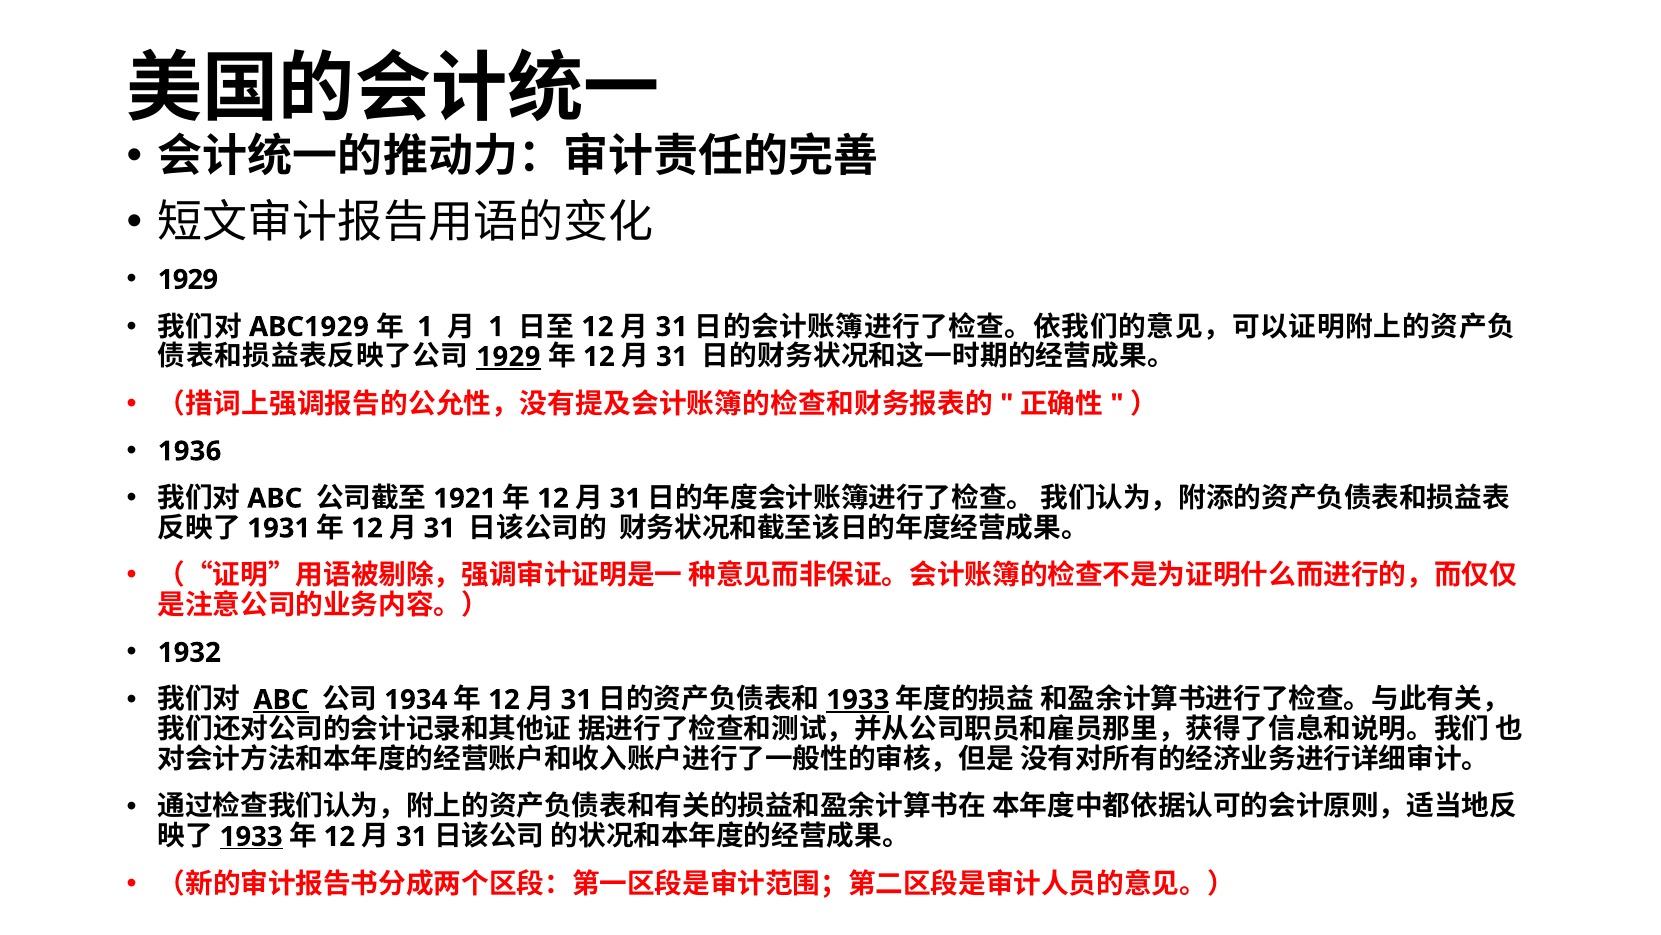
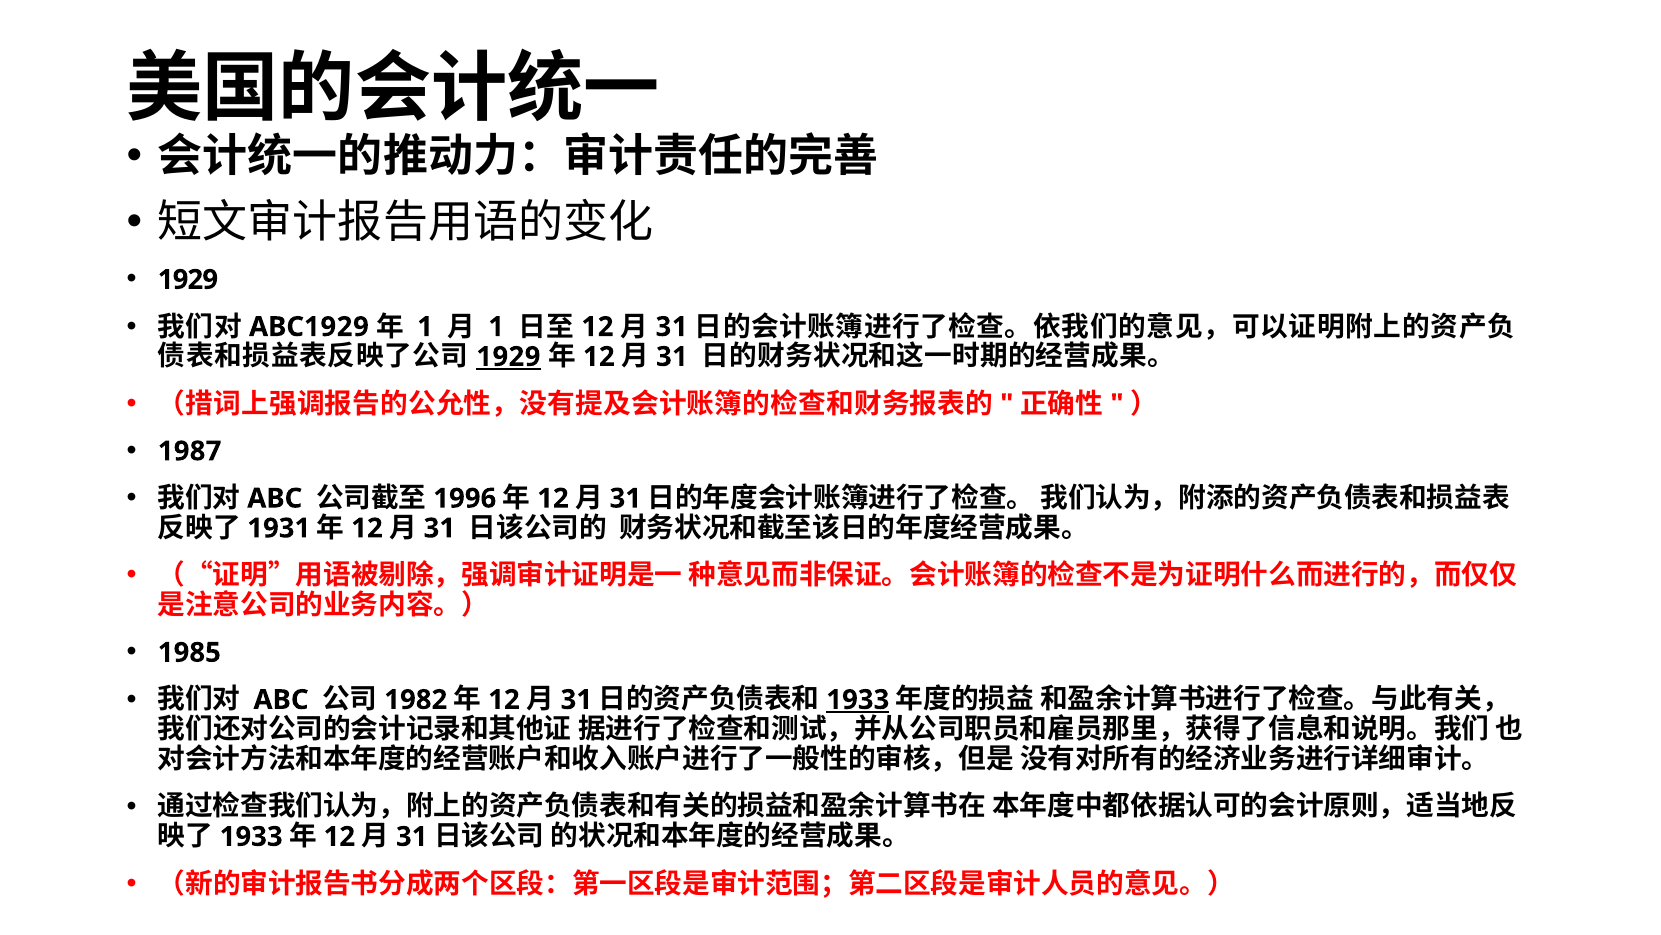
1936: 1936 -> 1987
1921: 1921 -> 1996
1932: 1932 -> 1985
ABC at (281, 699) underline: present -> none
1934: 1934 -> 1982
1933 at (251, 836) underline: present -> none
